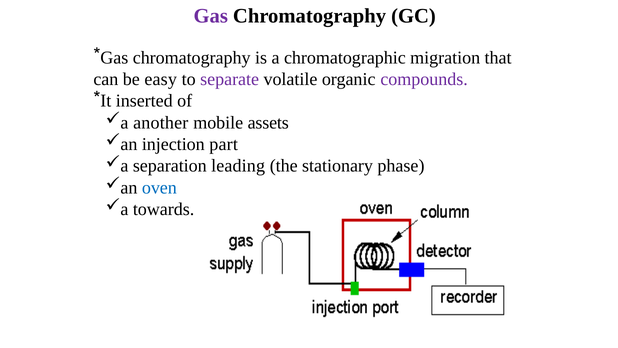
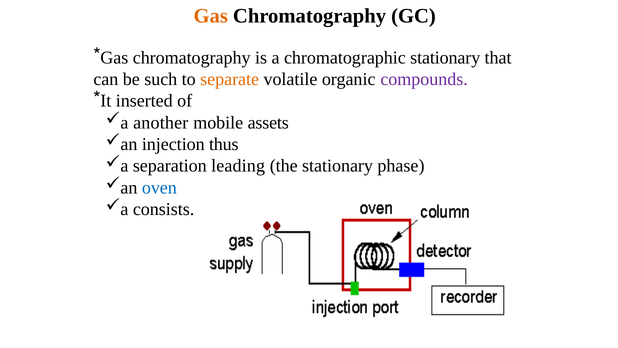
Gas colour: purple -> orange
chromatographic migration: migration -> stationary
easy: easy -> such
separate colour: purple -> orange
part: part -> thus
towards: towards -> consists
